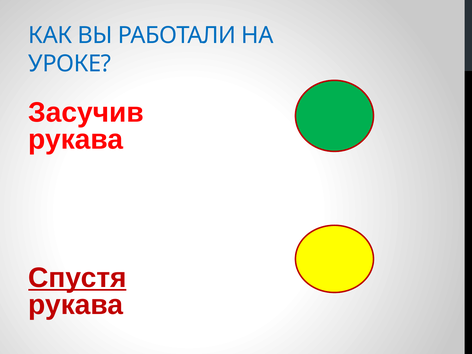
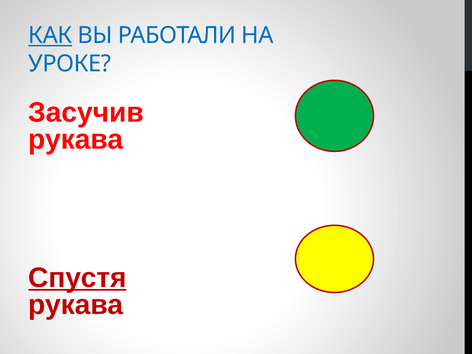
КАК underline: none -> present
